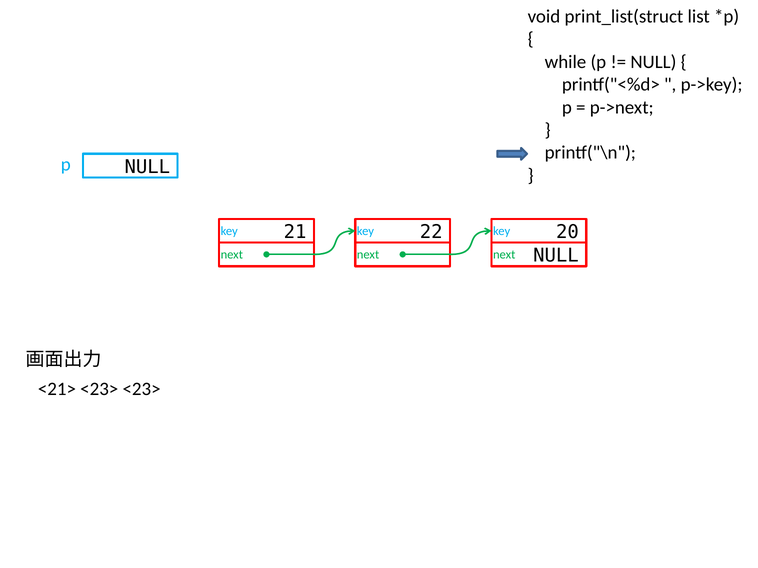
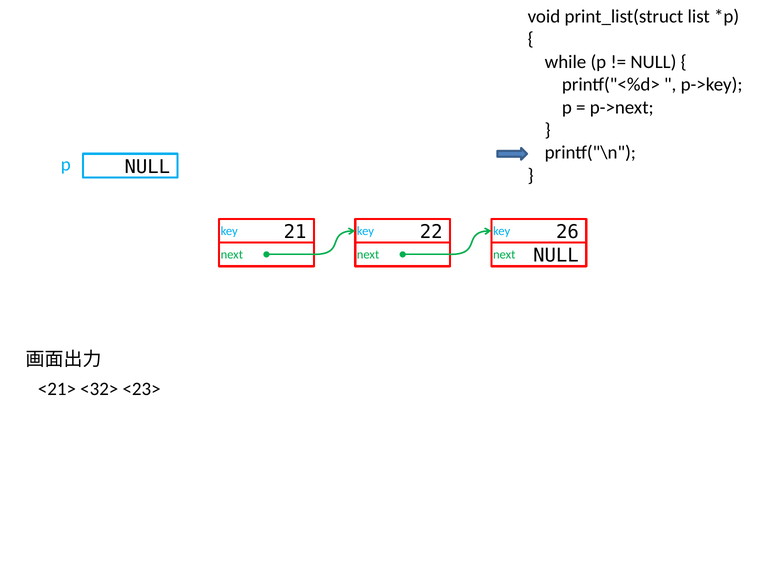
20: 20 -> 26
<21> <23>: <23> -> <32>
